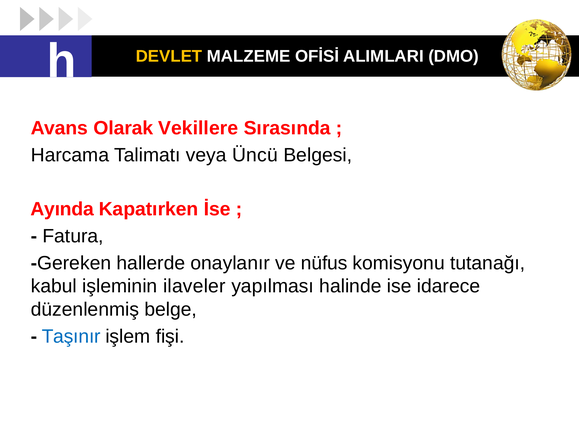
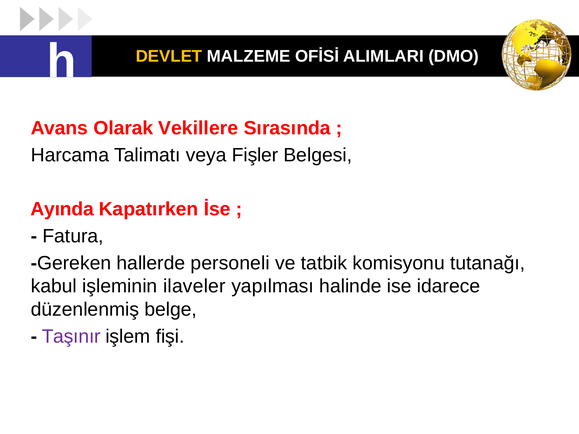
Üncü: Üncü -> Fişler
onaylanır: onaylanır -> personeli
nüfus: nüfus -> tatbik
Taşınır colour: blue -> purple
